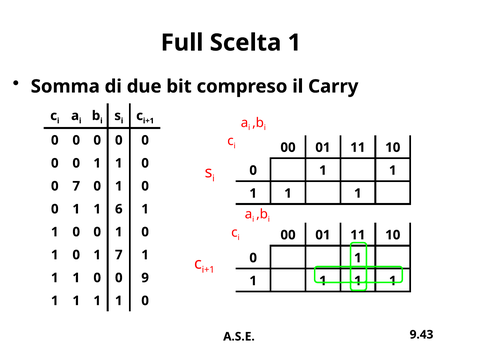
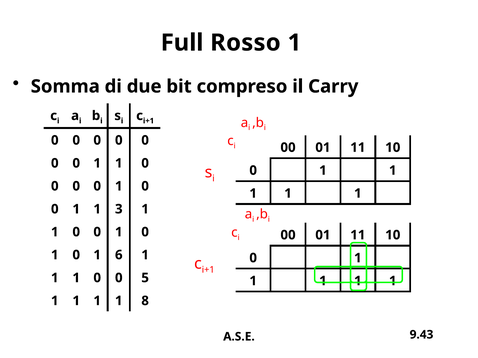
Scelta: Scelta -> Rosso
7 at (76, 186): 7 -> 0
6: 6 -> 3
1 7: 7 -> 6
9: 9 -> 5
0 at (145, 301): 0 -> 8
